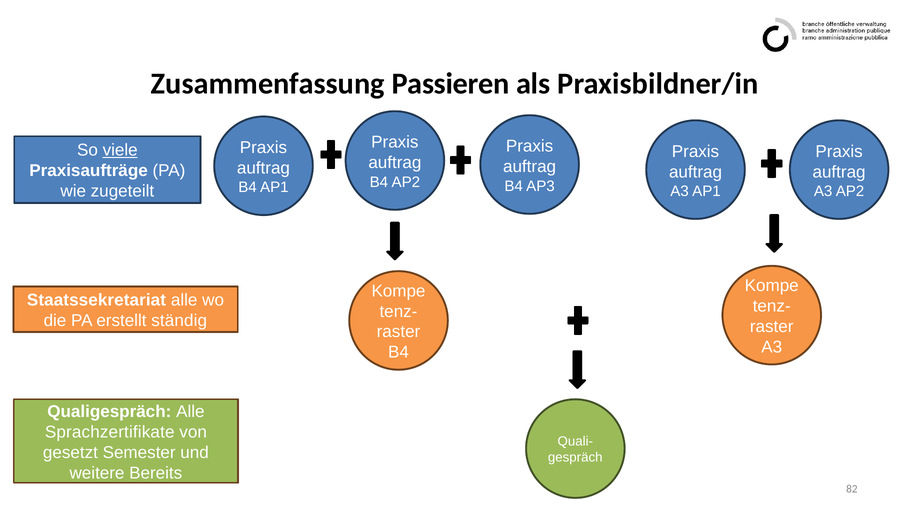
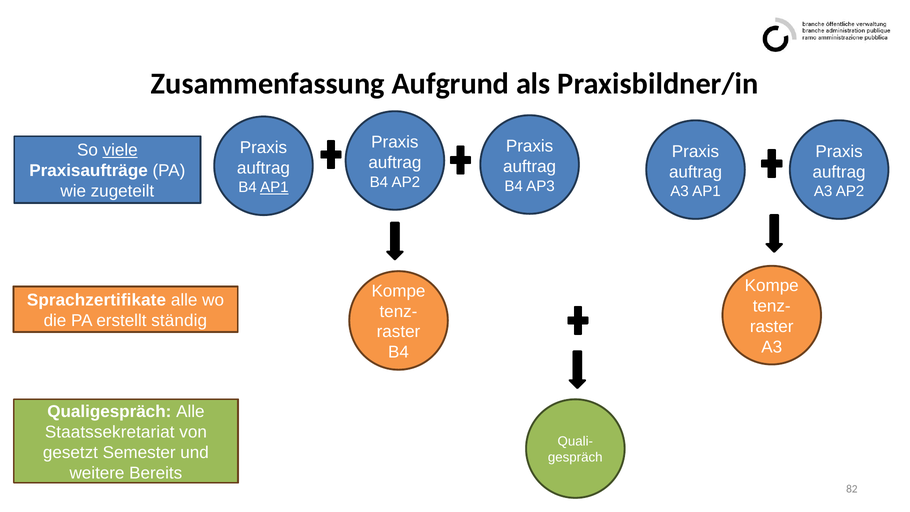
Passieren: Passieren -> Aufgrund
AP1 at (274, 187) underline: none -> present
Staatssekretariat: Staatssekretariat -> Sprachzertifikate
Sprachzertifikate: Sprachzertifikate -> Staatssekretariat
